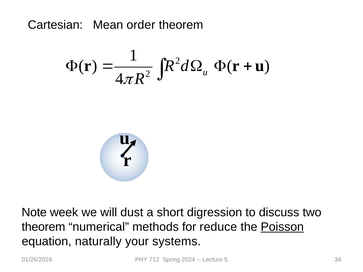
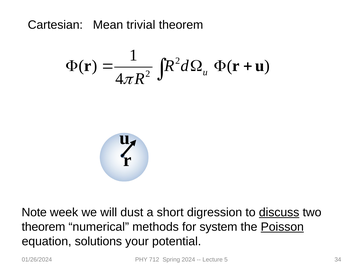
order: order -> trivial
discuss underline: none -> present
reduce: reduce -> system
naturally: naturally -> solutions
systems: systems -> potential
